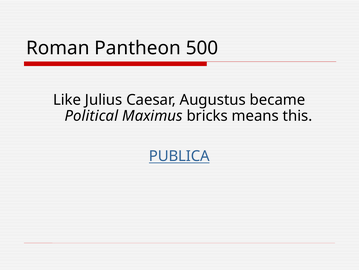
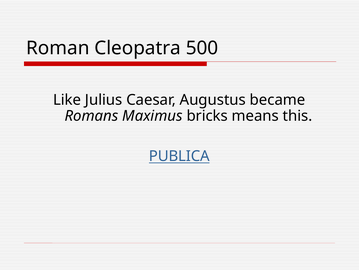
Pantheon: Pantheon -> Cleopatra
Political: Political -> Romans
